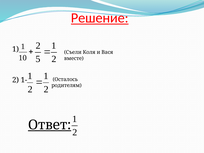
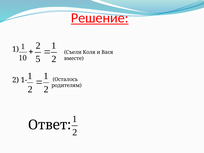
Ответ underline: present -> none
